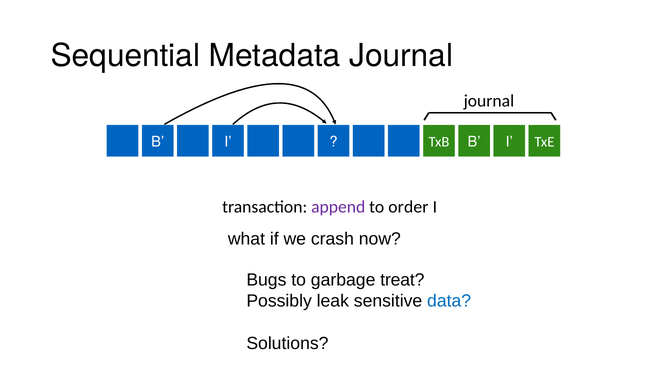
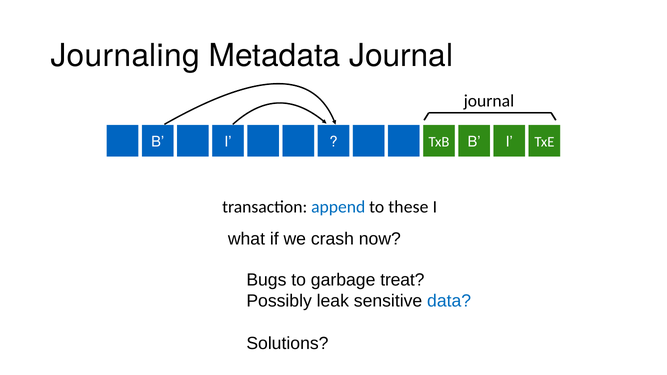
Sequential: Sequential -> Journaling
append colour: purple -> blue
order: order -> these
